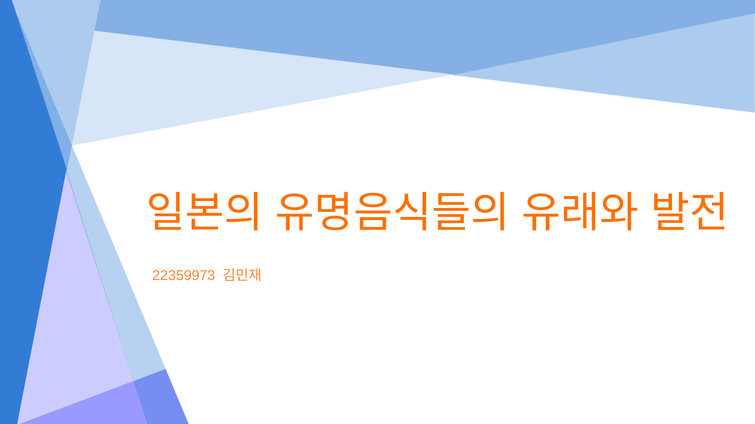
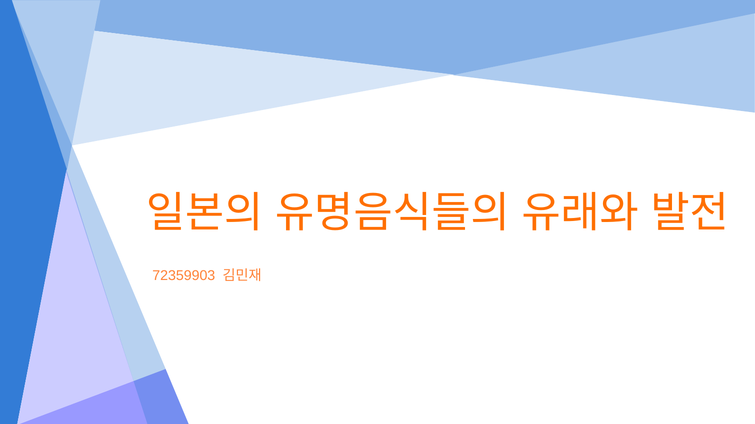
22359973: 22359973 -> 72359903
